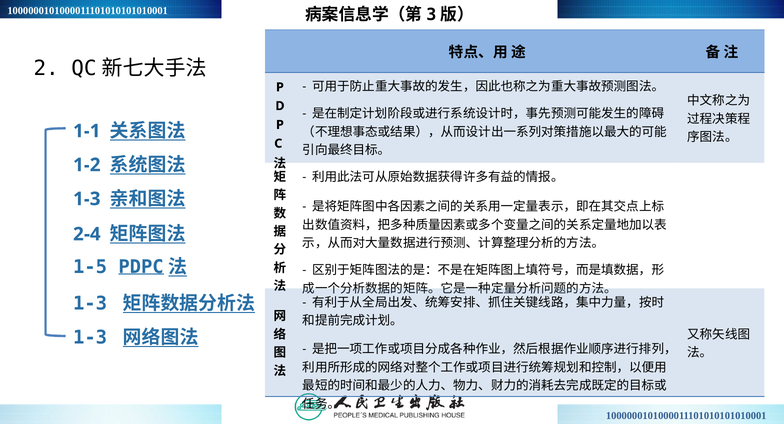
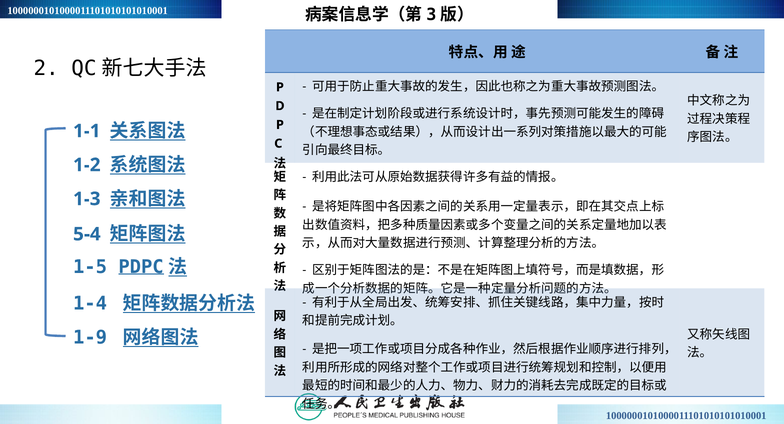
2-4: 2-4 -> 5-4
1-3 at (90, 304): 1-3 -> 1-4
1-3 at (90, 338): 1-3 -> 1-9
